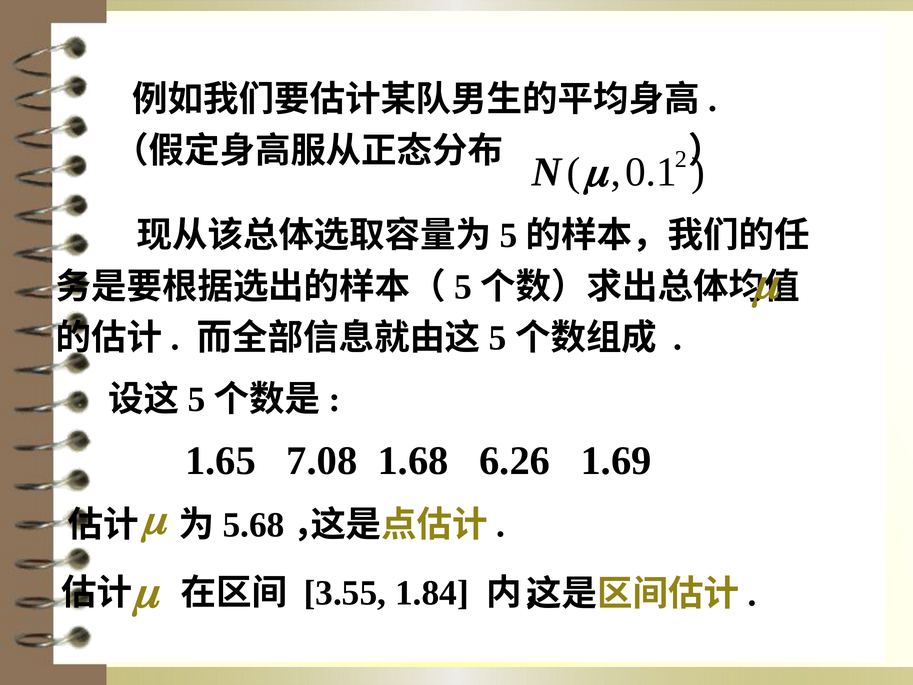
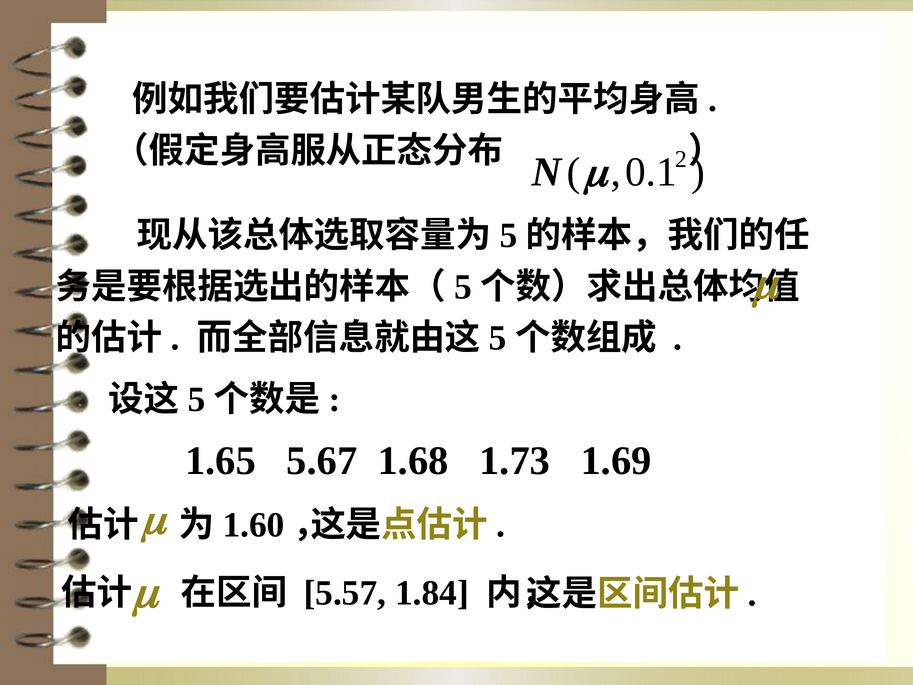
7.08: 7.08 -> 5.67
6.26: 6.26 -> 1.73
5.68: 5.68 -> 1.60
3.55: 3.55 -> 5.57
